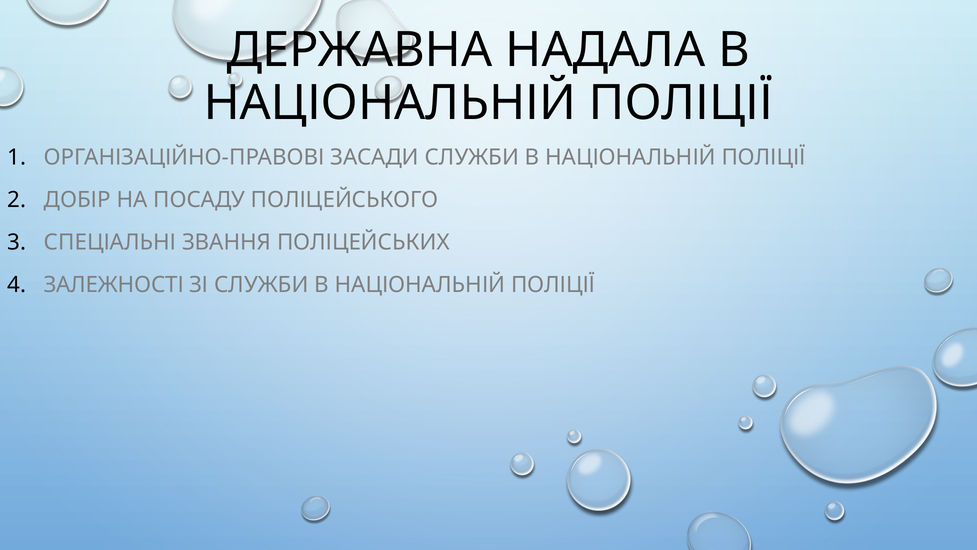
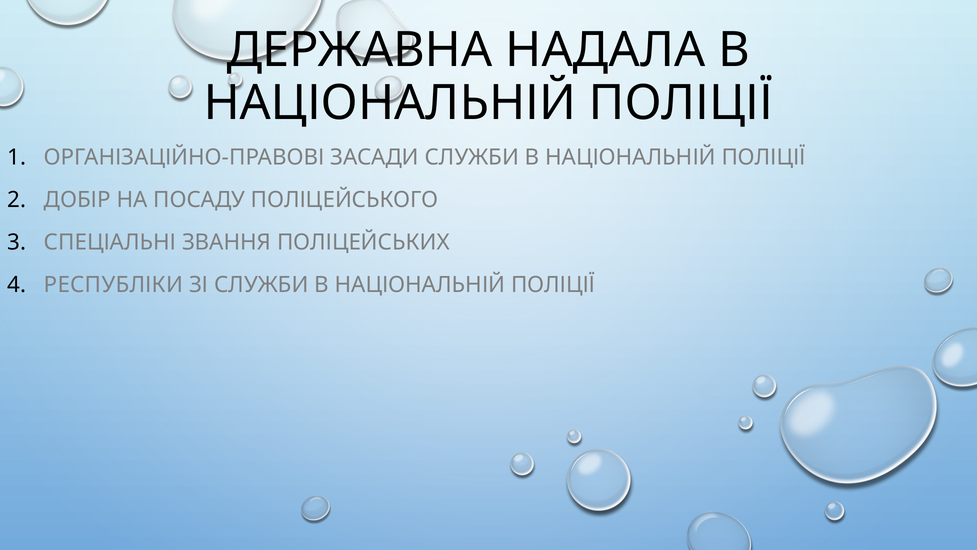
ЗАЛЕЖНОСТІ: ЗАЛЕЖНОСТІ -> РЕСПУБЛІКИ
